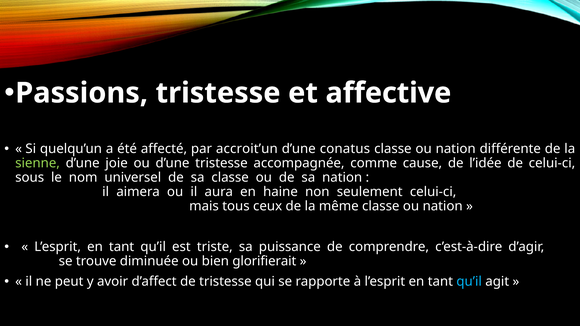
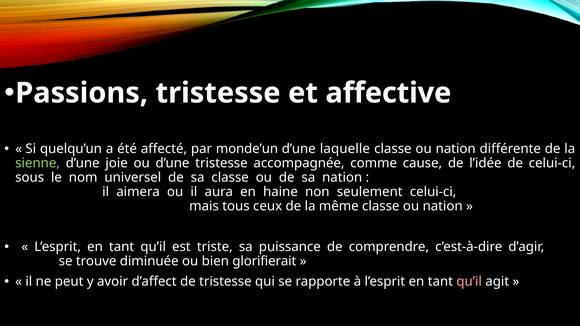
accroit’un: accroit’un -> monde’un
conatus: conatus -> laquelle
qu’il at (469, 282) colour: light blue -> pink
